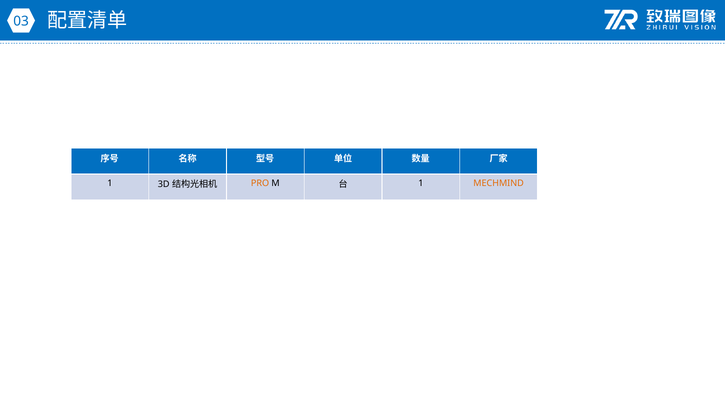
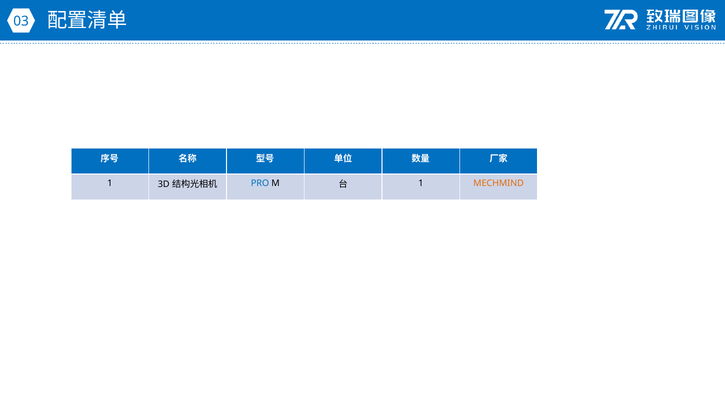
PRO colour: orange -> blue
